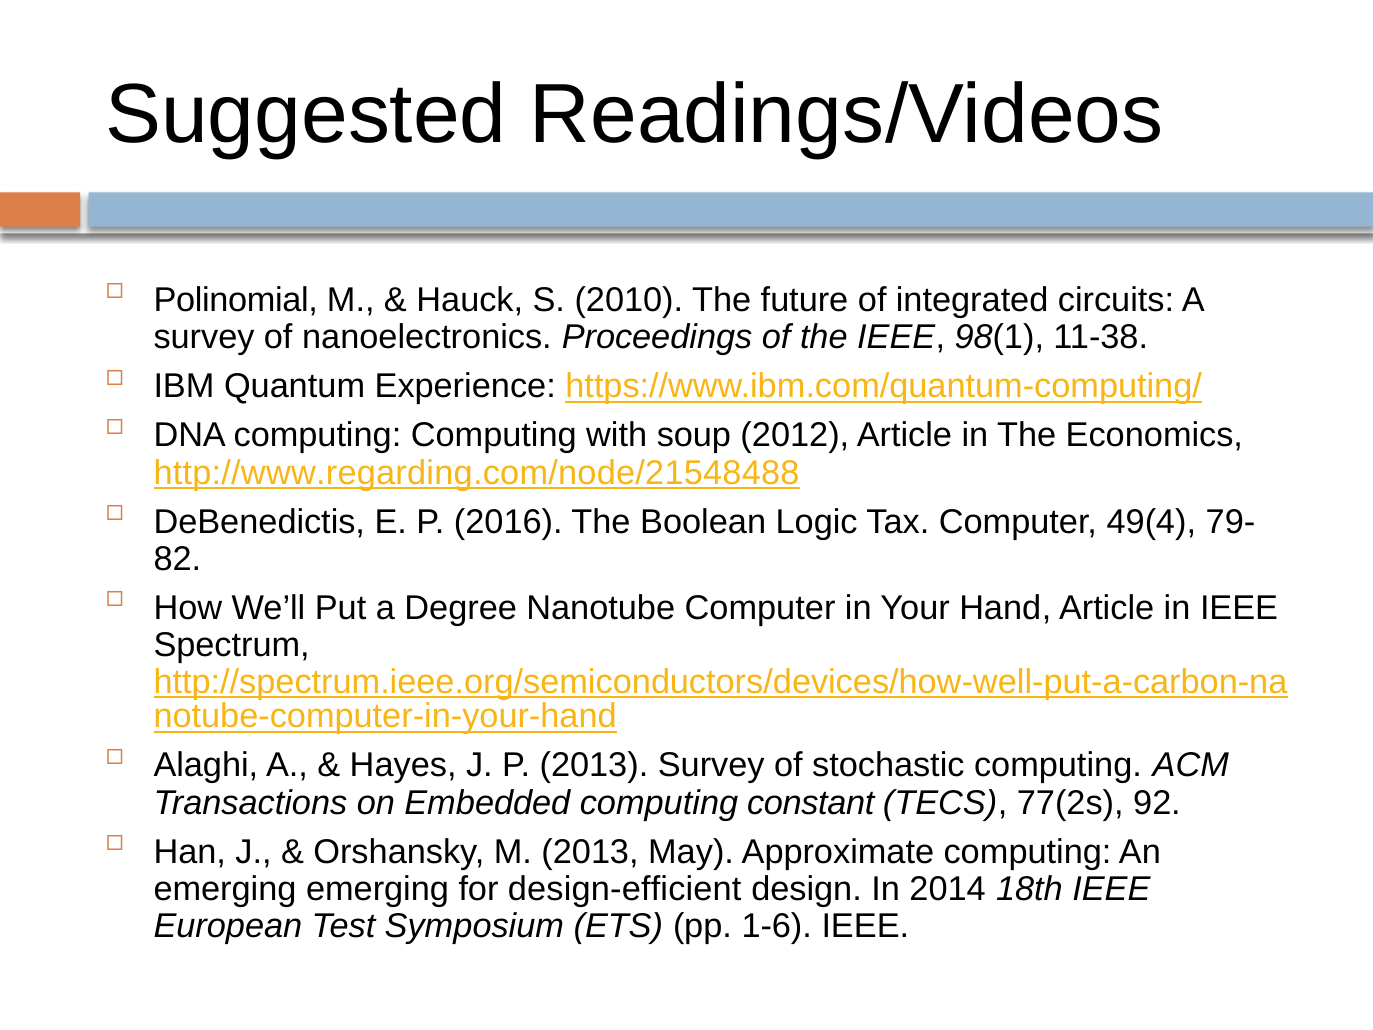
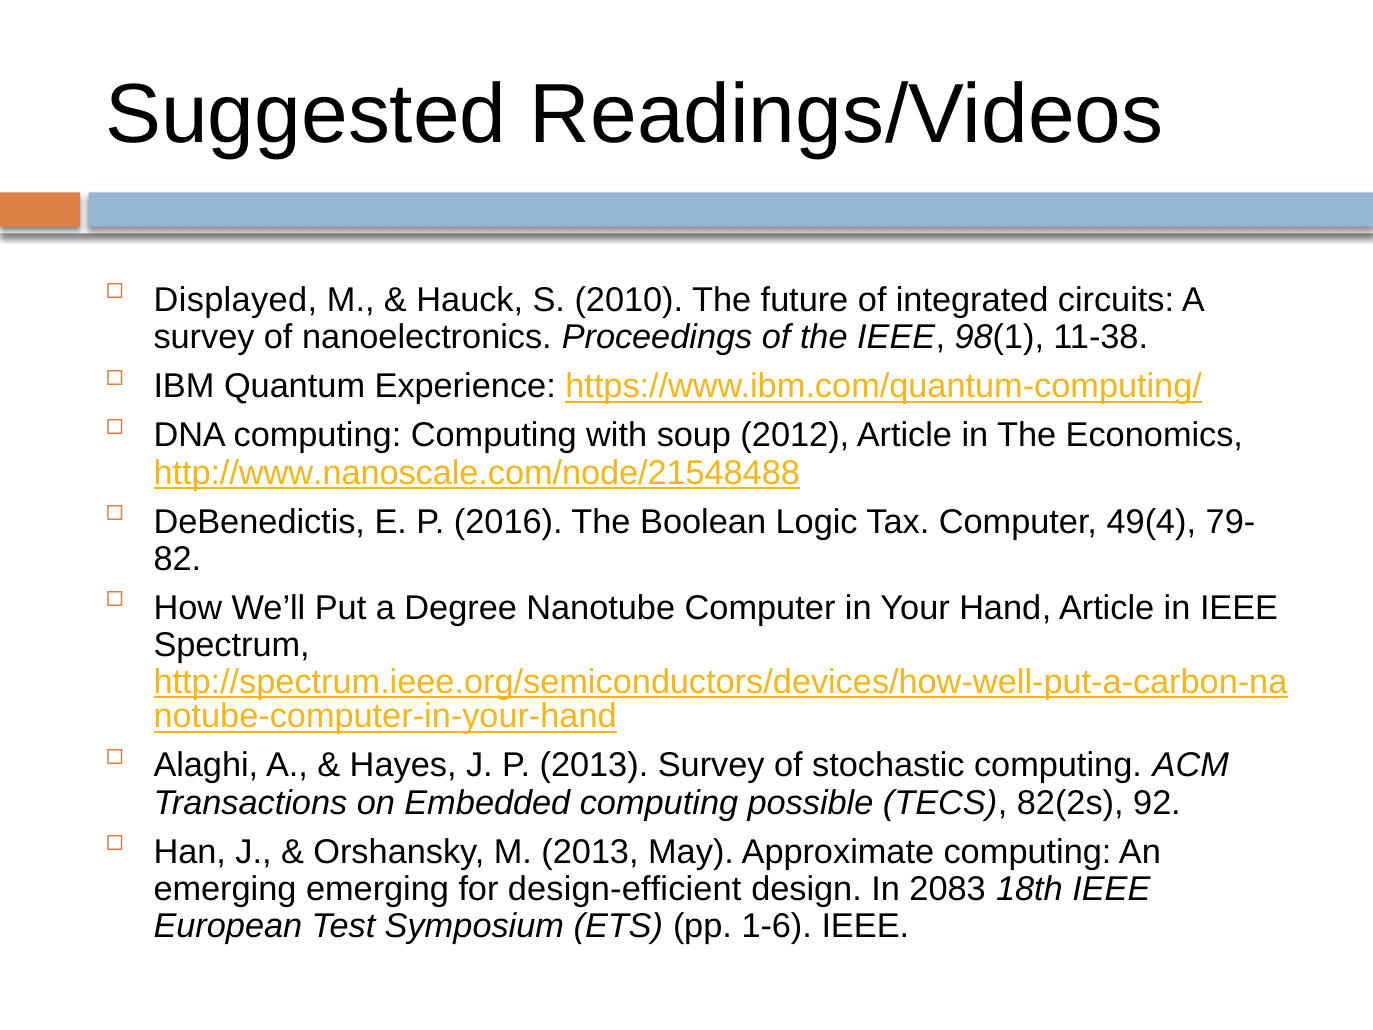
Polinomial: Polinomial -> Displayed
http://www.regarding.com/node/21548488: http://www.regarding.com/node/21548488 -> http://www.nanoscale.com/node/21548488
constant: constant -> possible
77(2s: 77(2s -> 82(2s
2014: 2014 -> 2083
